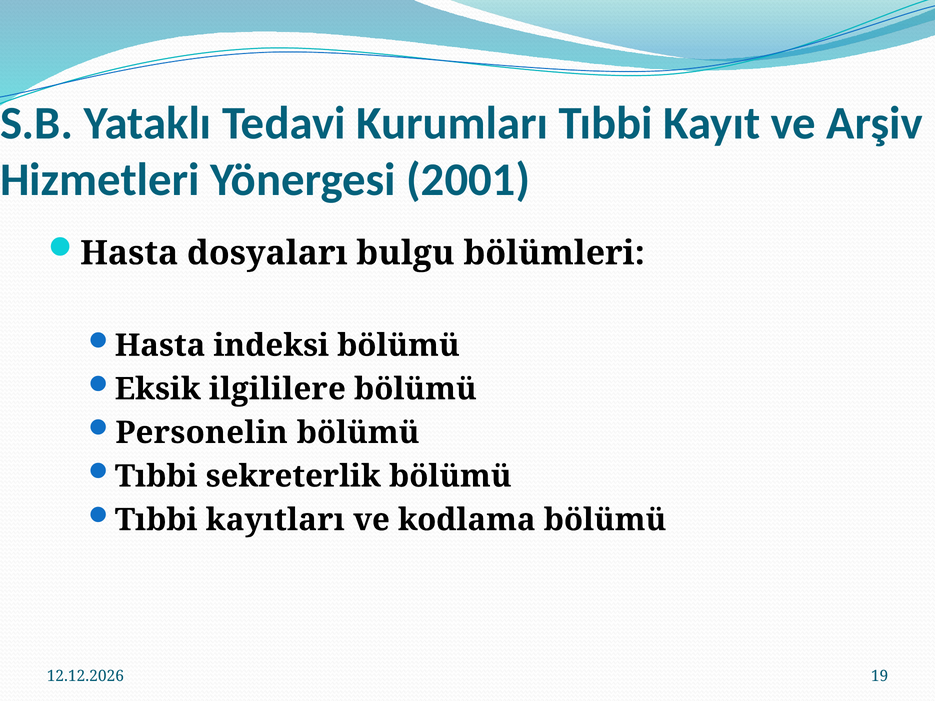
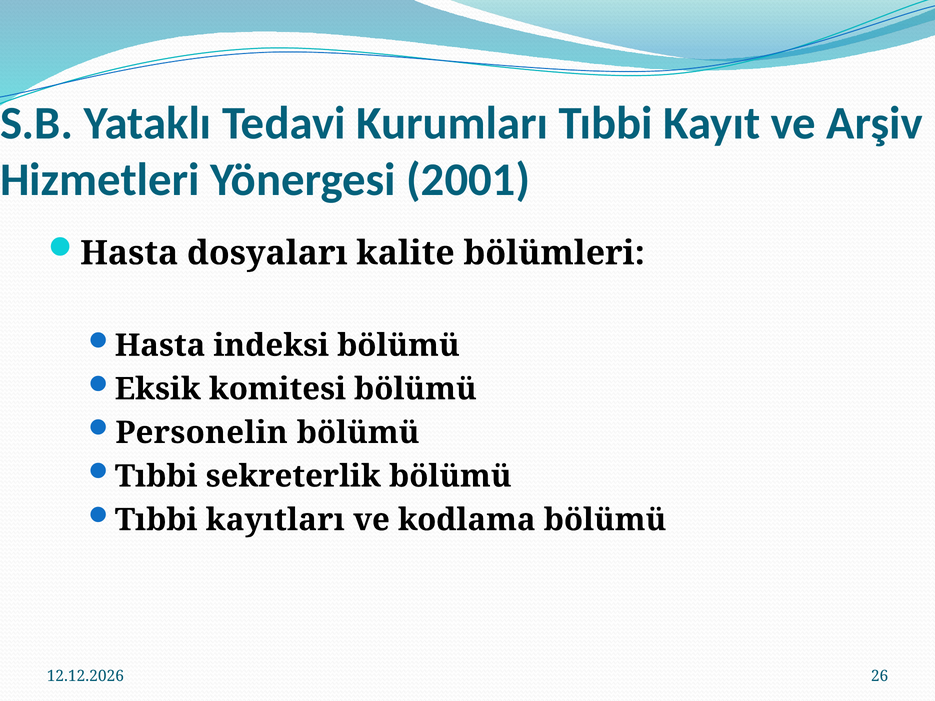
bulgu: bulgu -> kalite
ilgililere: ilgililere -> komitesi
19: 19 -> 26
